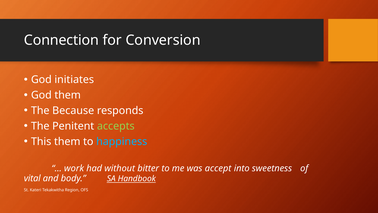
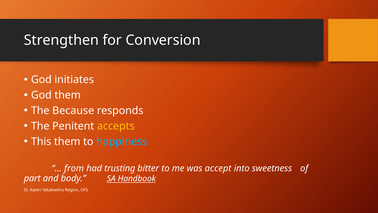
Connection: Connection -> Strengthen
accepts colour: light green -> yellow
work: work -> from
without: without -> trusting
vital: vital -> part
